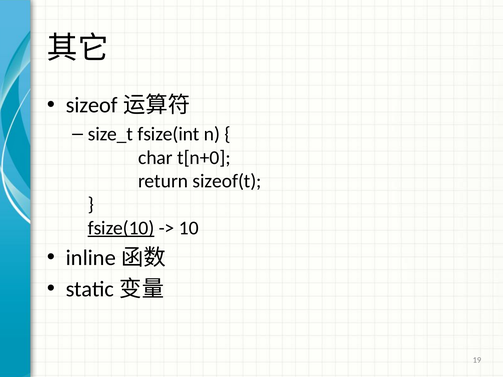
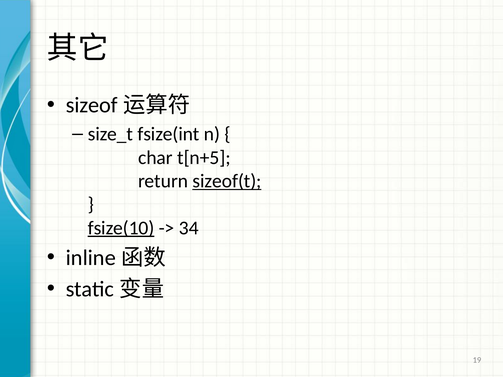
t[n+0: t[n+0 -> t[n+5
sizeof(t underline: none -> present
10: 10 -> 34
